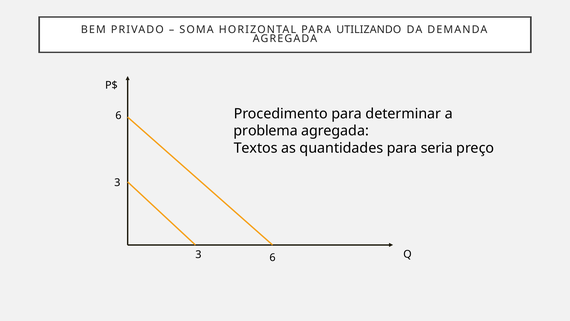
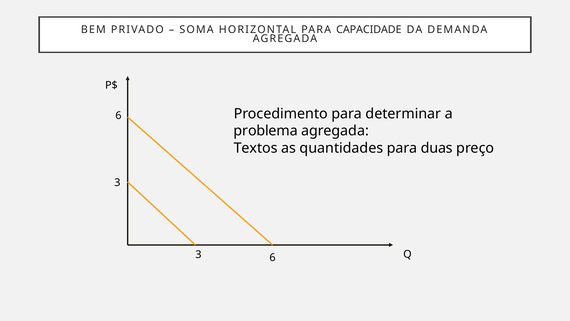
UTILIZANDO: UTILIZANDO -> CAPACIDADE
seria: seria -> duas
